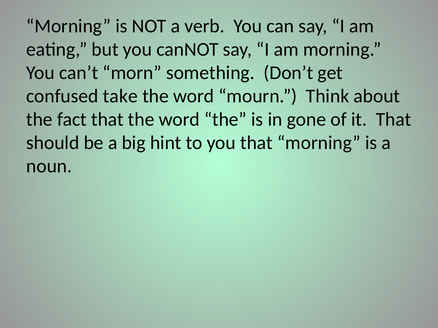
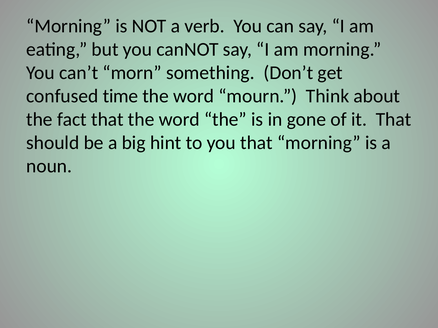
take: take -> time
